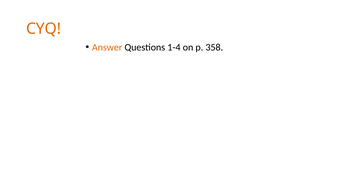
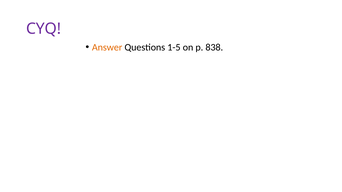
CYQ colour: orange -> purple
1-4: 1-4 -> 1-5
358: 358 -> 838
